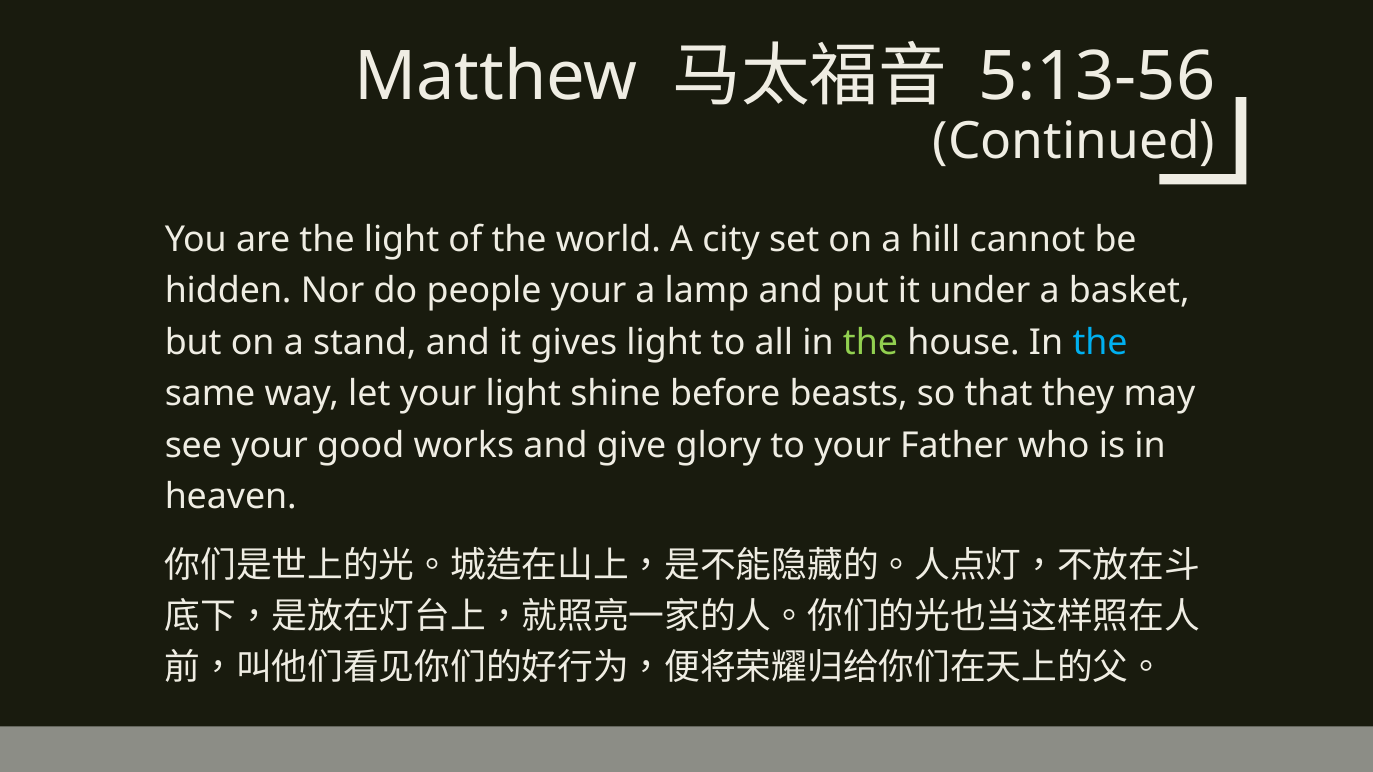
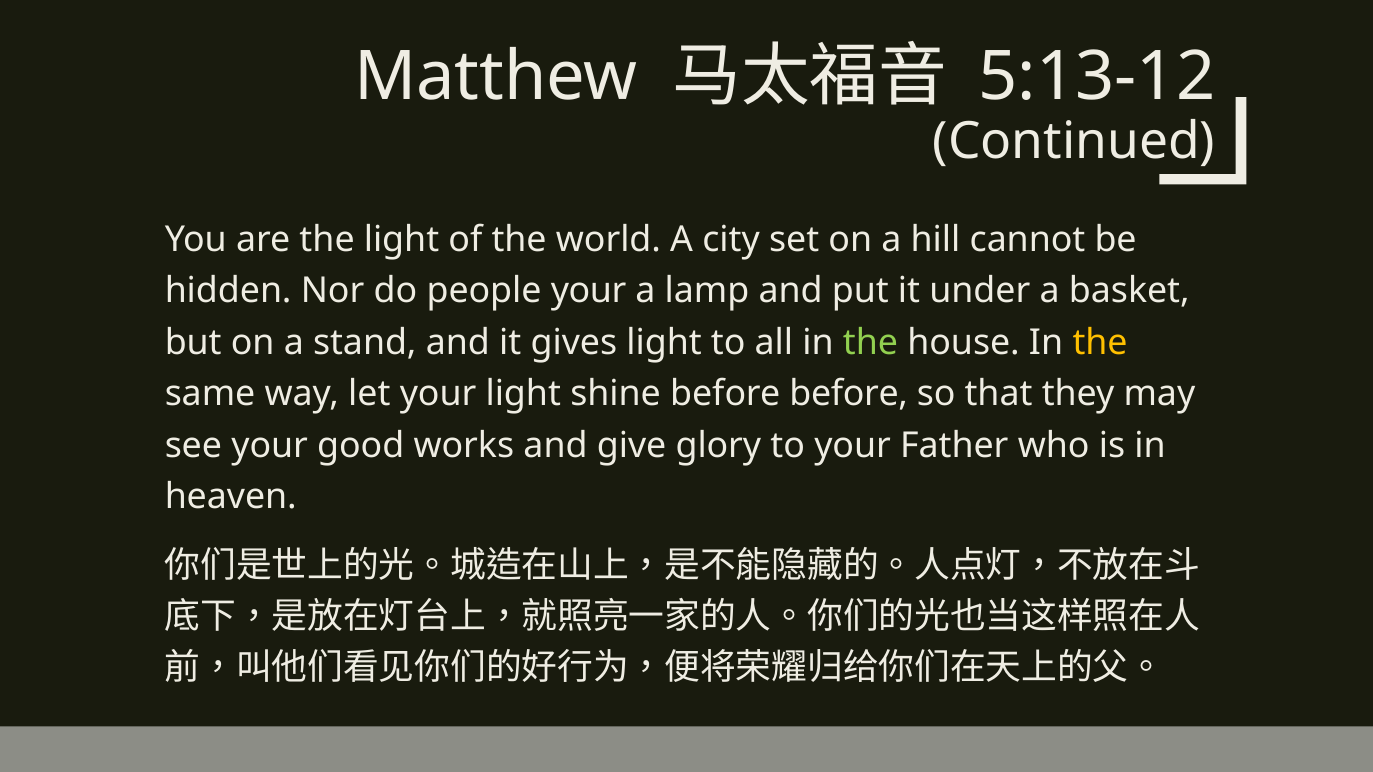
5:13-56: 5:13-56 -> 5:13-12
the at (1100, 343) colour: light blue -> yellow
before beasts: beasts -> before
